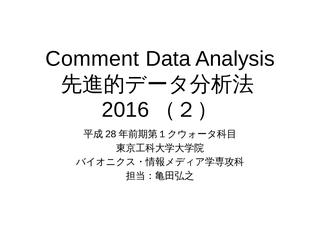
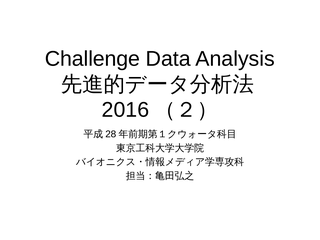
Comment: Comment -> Challenge
